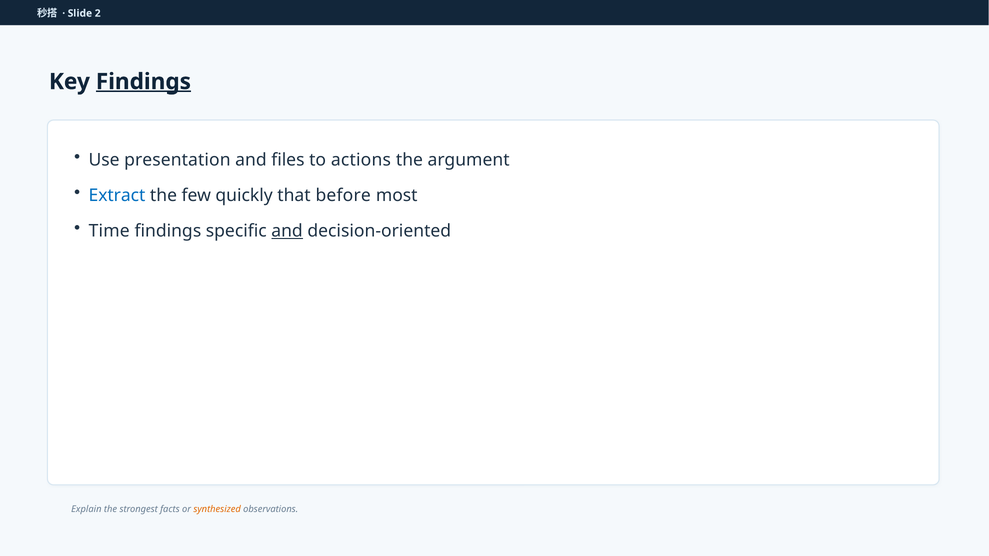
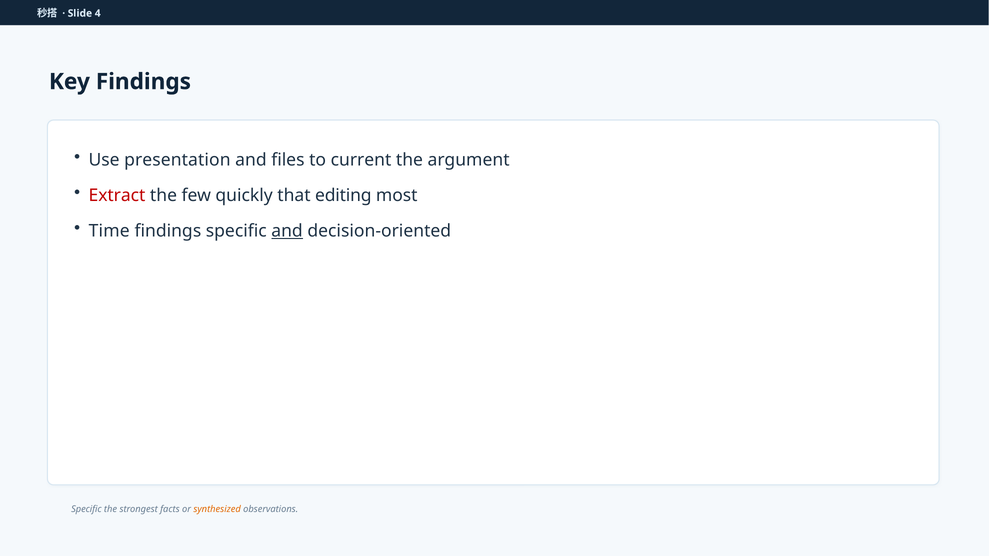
2: 2 -> 4
Findings at (143, 82) underline: present -> none
actions: actions -> current
Extract colour: blue -> red
before: before -> editing
Explain at (86, 509): Explain -> Specific
